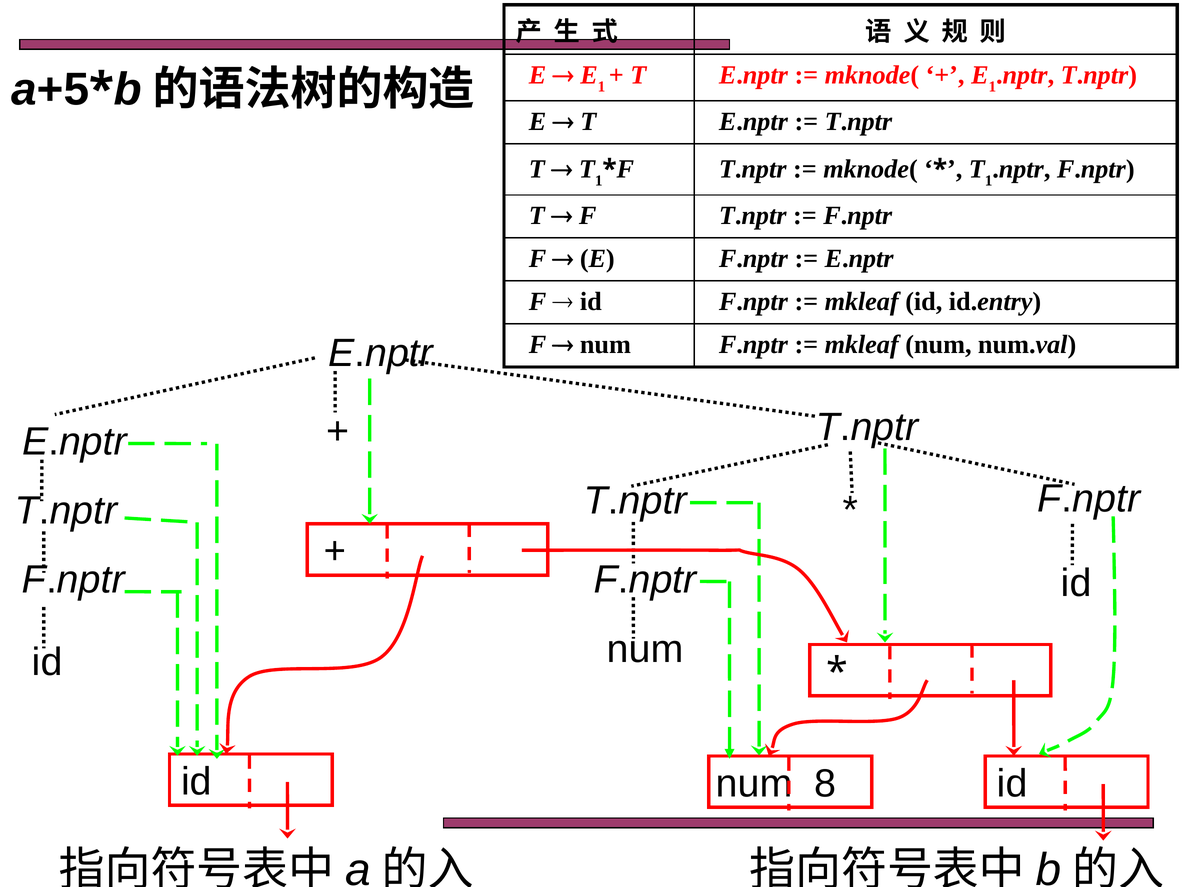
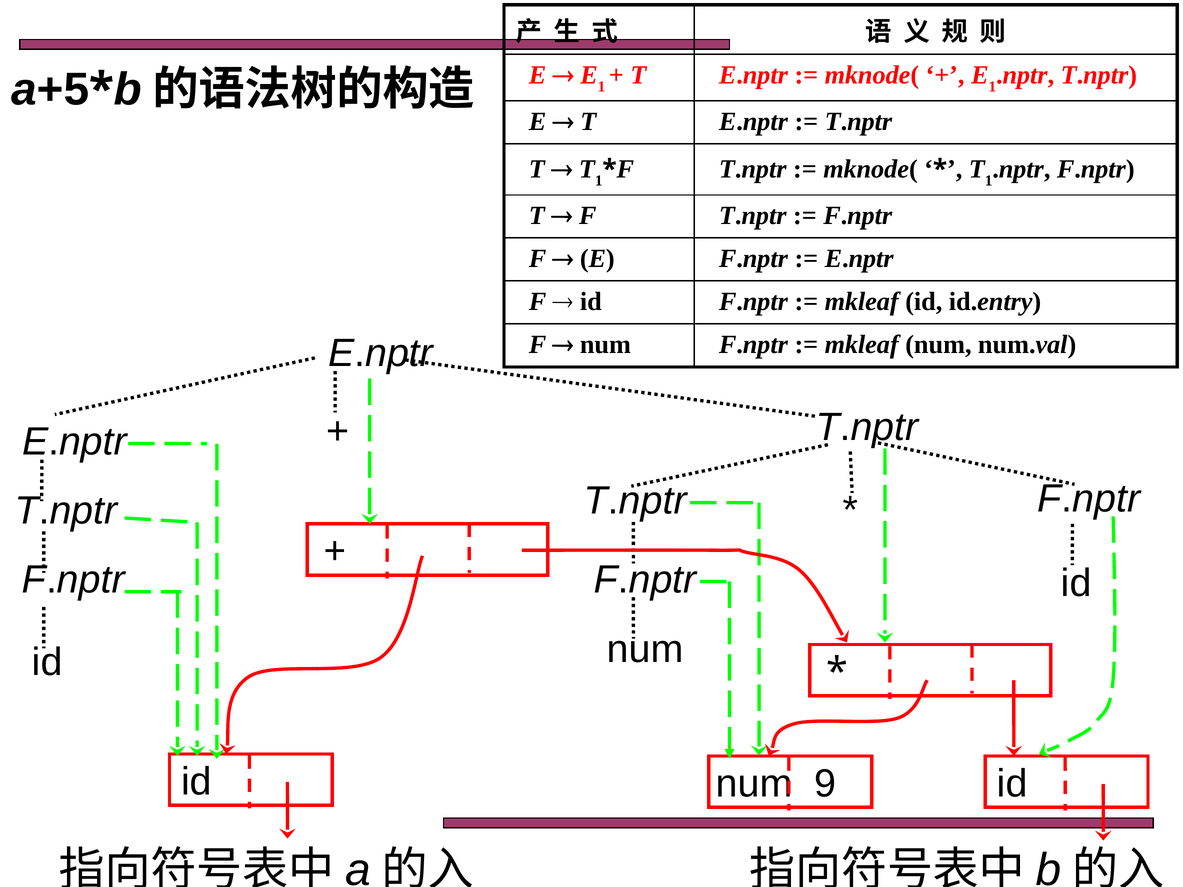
8: 8 -> 9
